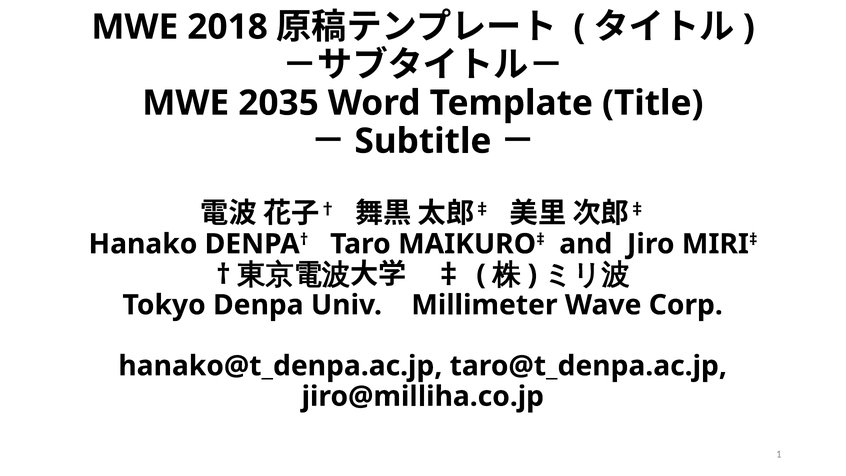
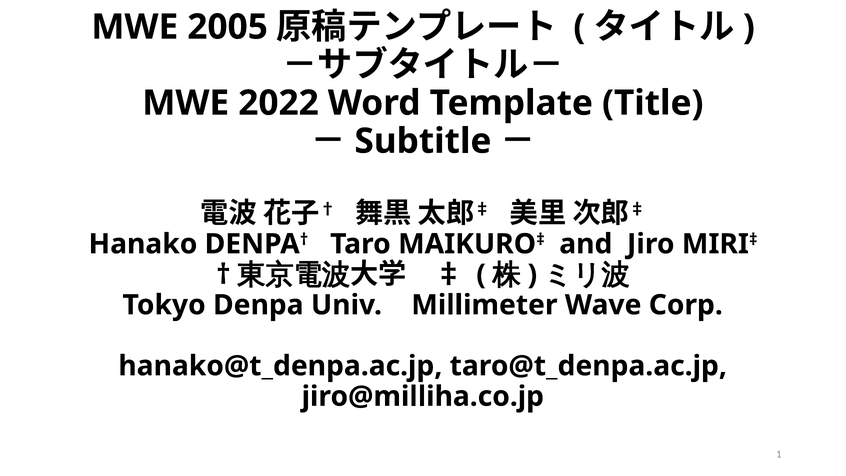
2018: 2018 -> 2005
2035: 2035 -> 2022
